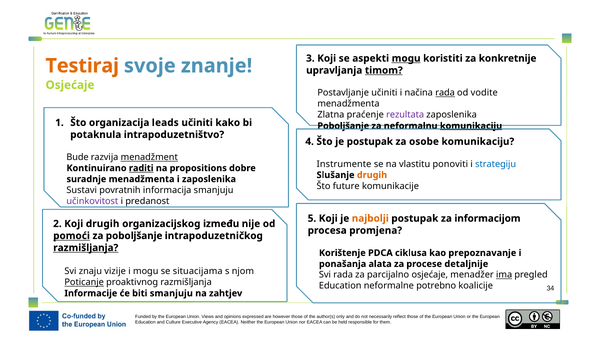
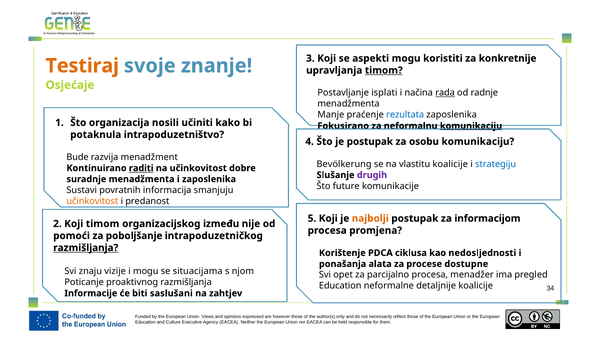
mogu at (406, 58) underline: present -> none
Postavljanje učiniti: učiniti -> isplati
vodite: vodite -> radnje
Zlatna: Zlatna -> Manje
rezultata colour: purple -> blue
leads: leads -> nosili
Poboljšanje at (343, 126): Poboljšanje -> Fokusirano
osobe: osobe -> osobu
menadžment underline: present -> none
Instrumente: Instrumente -> Bevölkerung
vlastitu ponoviti: ponoviti -> koalicije
na propositions: propositions -> učinkovitost
drugih at (372, 175) colour: orange -> purple
učinkovitost at (92, 201) colour: purple -> orange
Koji drugih: drugih -> timom
pomoći underline: present -> none
prepoznavanje: prepoznavanje -> nedosljednosti
detaljnije: detaljnije -> dostupne
Svi rada: rada -> opet
parcijalno osjećaje: osjećaje -> procesa
ima underline: present -> none
Poticanje underline: present -> none
potrebno: potrebno -> detaljnije
biti smanjuju: smanjuju -> saslušani
